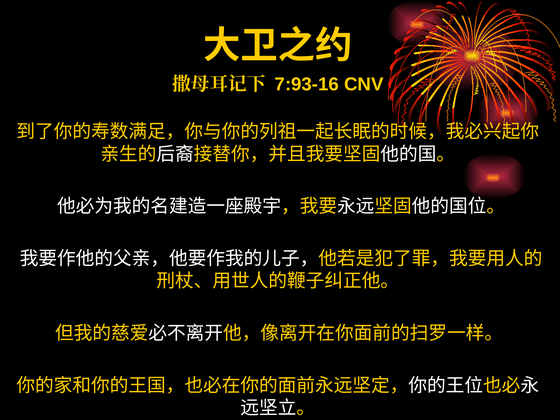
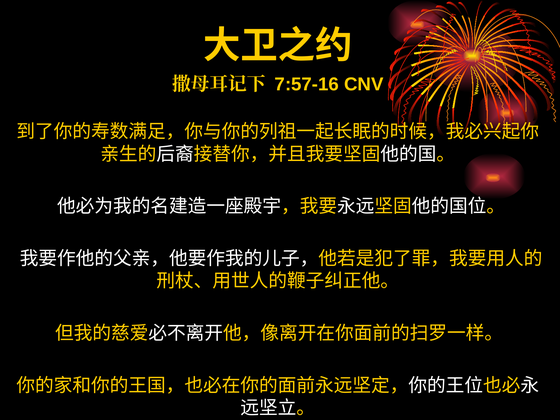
7:93-16: 7:93-16 -> 7:57-16
